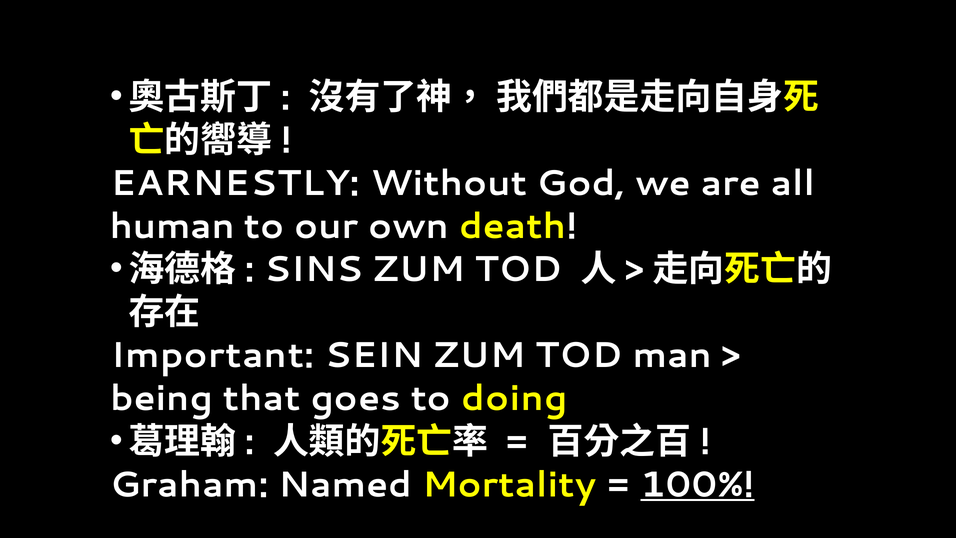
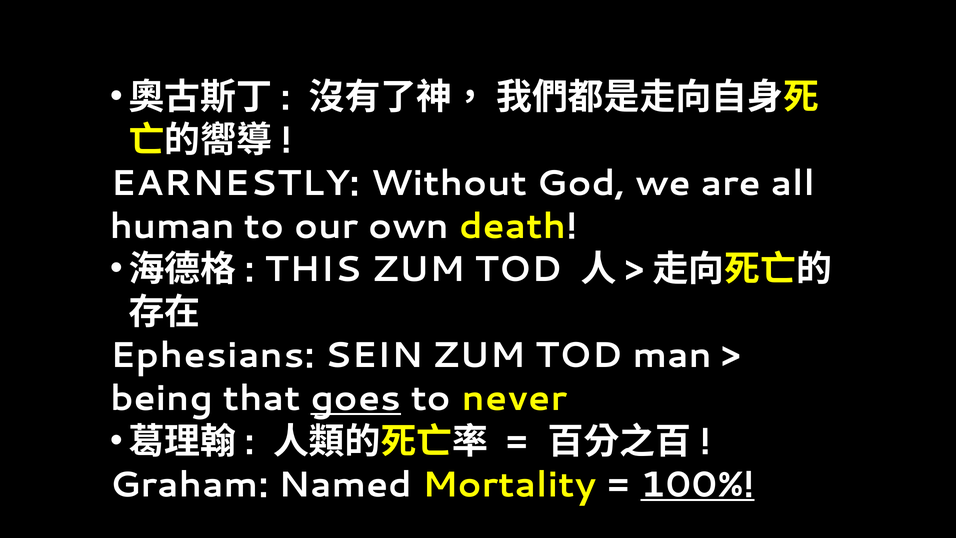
SINS: SINS -> THIS
Important: Important -> Ephesians
goes underline: none -> present
doing: doing -> never
